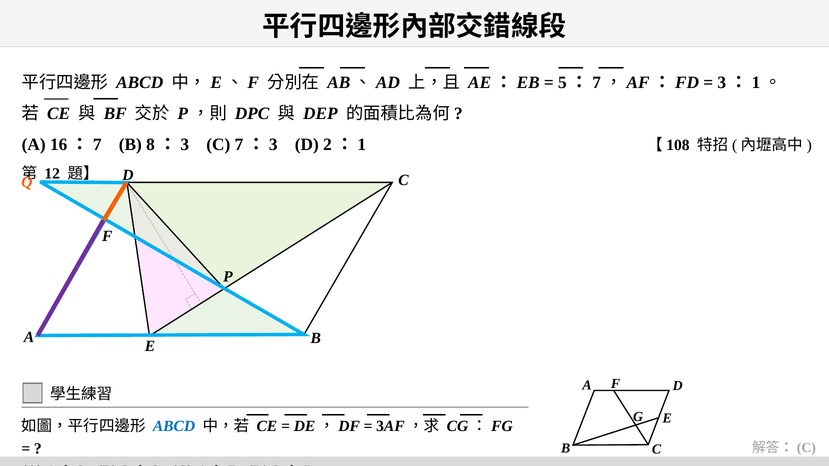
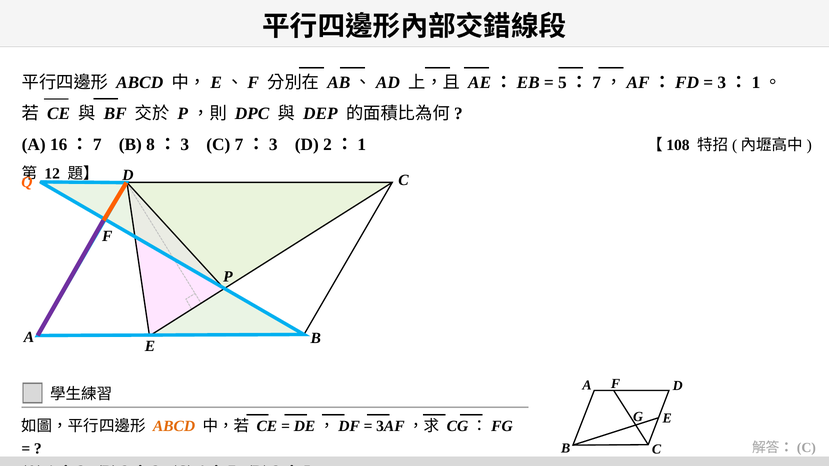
ABCD at (174, 426) colour: blue -> orange
